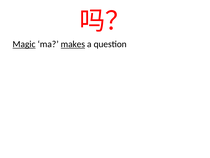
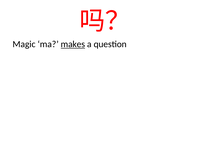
Magic underline: present -> none
